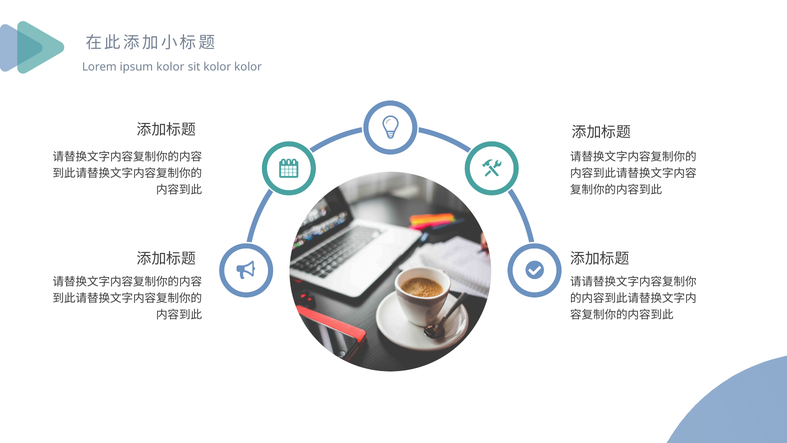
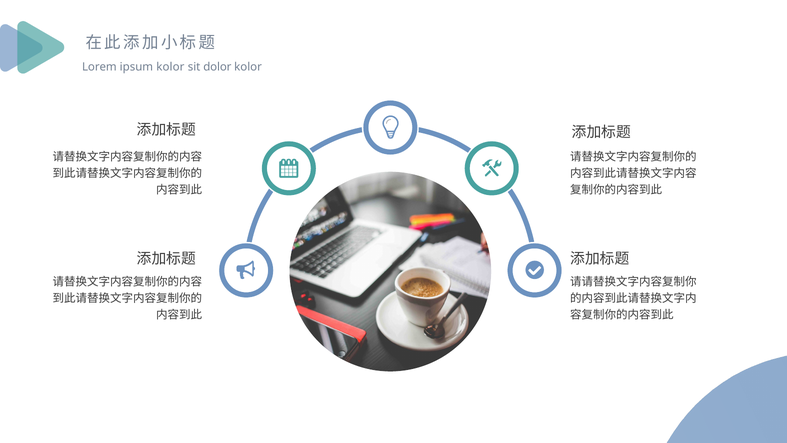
sit kolor: kolor -> dolor
